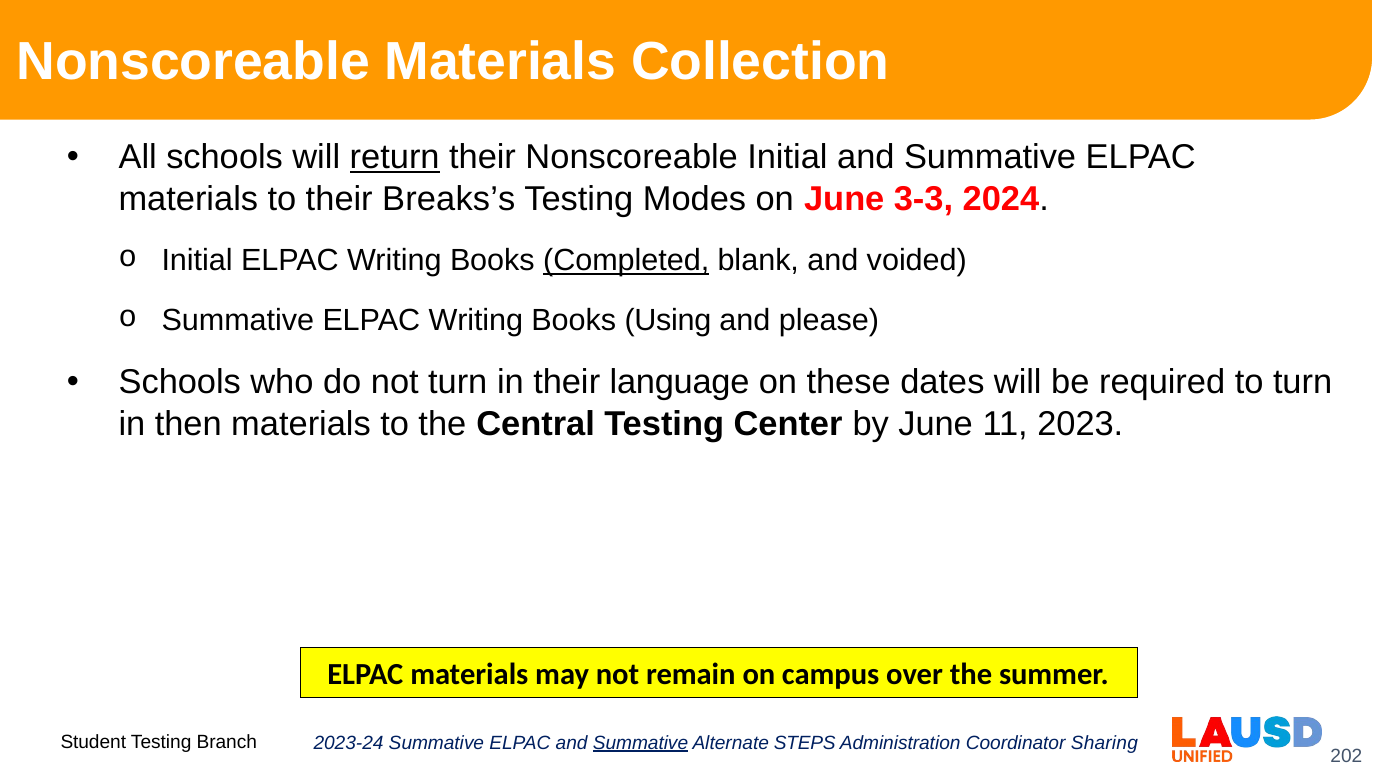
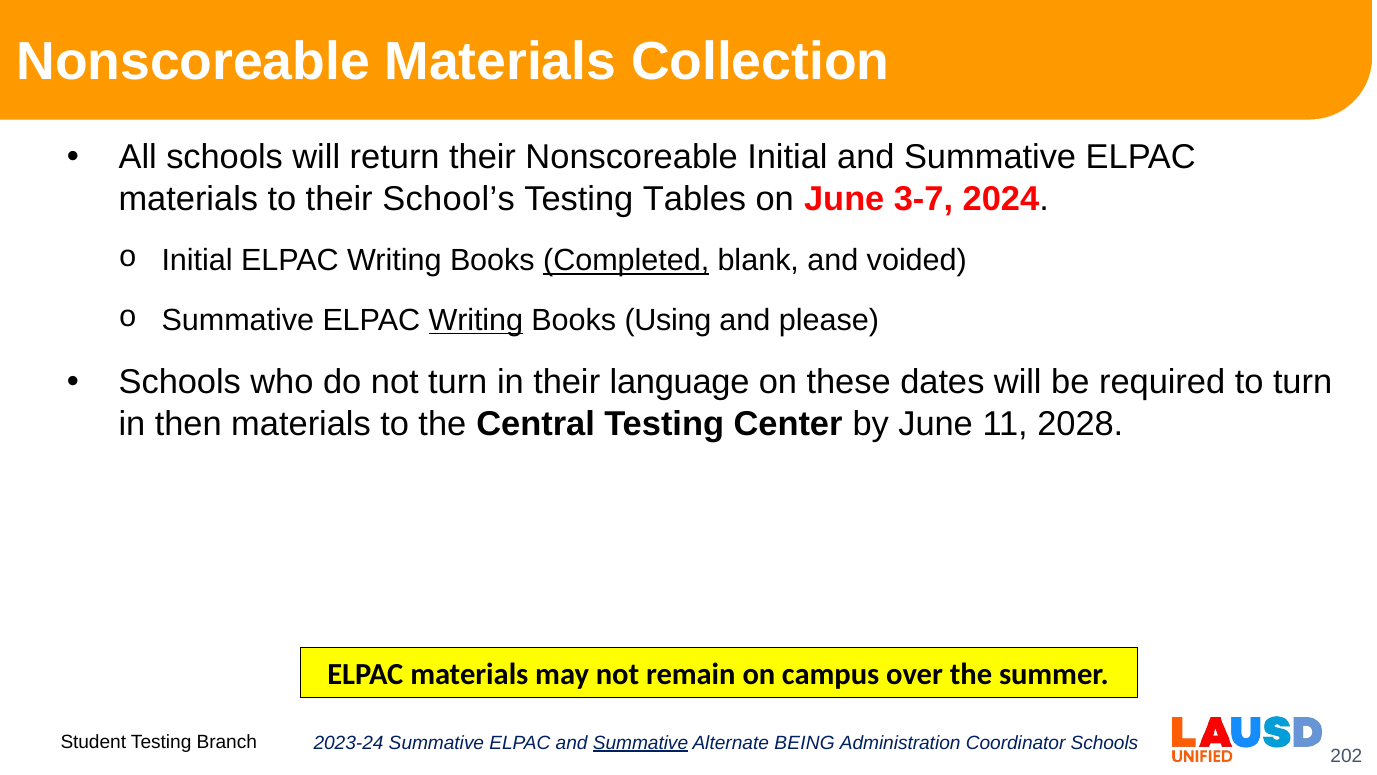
return underline: present -> none
Breaks’s: Breaks’s -> School’s
Modes: Modes -> Tables
3-3: 3-3 -> 3-7
Writing at (476, 320) underline: none -> present
2023: 2023 -> 2028
STEPS: STEPS -> BEING
Coordinator Sharing: Sharing -> Schools
